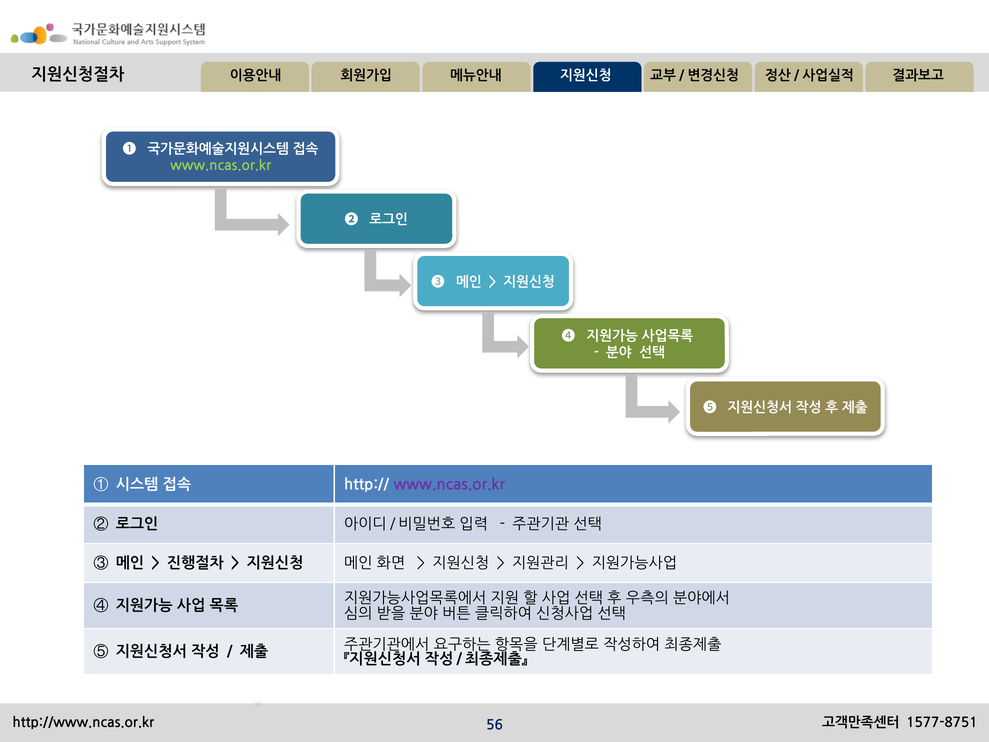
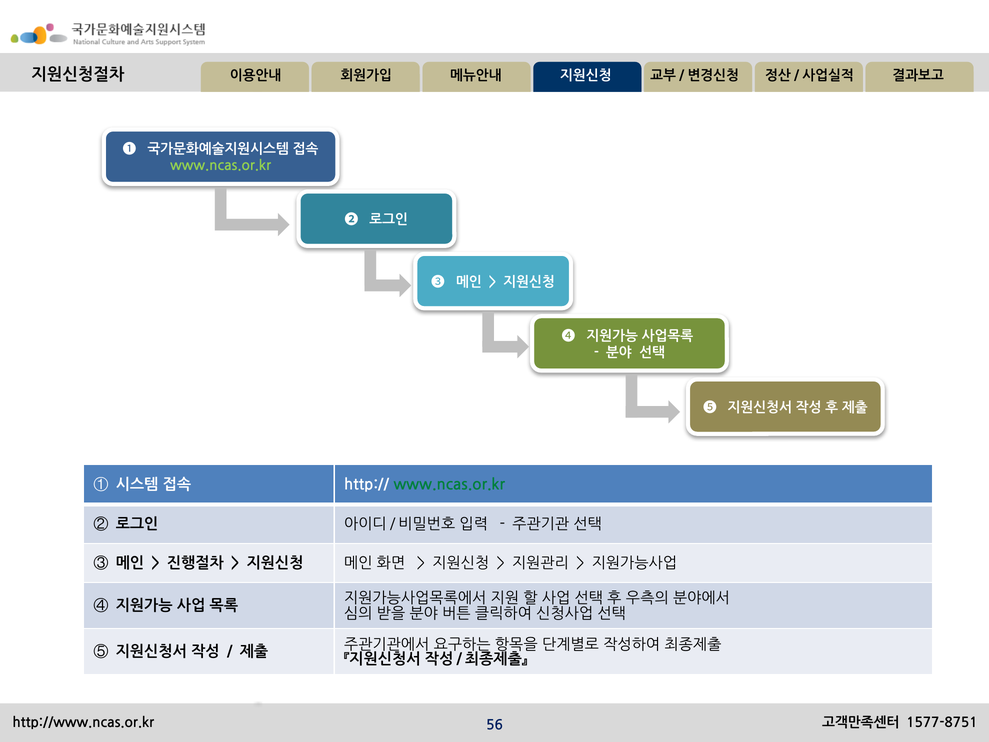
www.ncas.or.kr at (449, 485) colour: purple -> green
